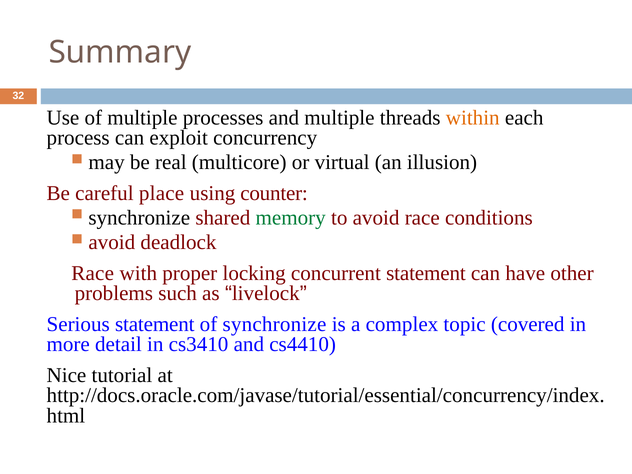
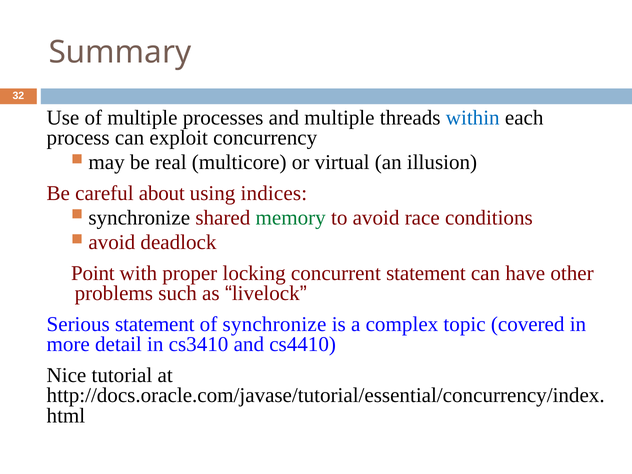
within colour: orange -> blue
place: place -> about
counter: counter -> indices
Race at (93, 273): Race -> Point
